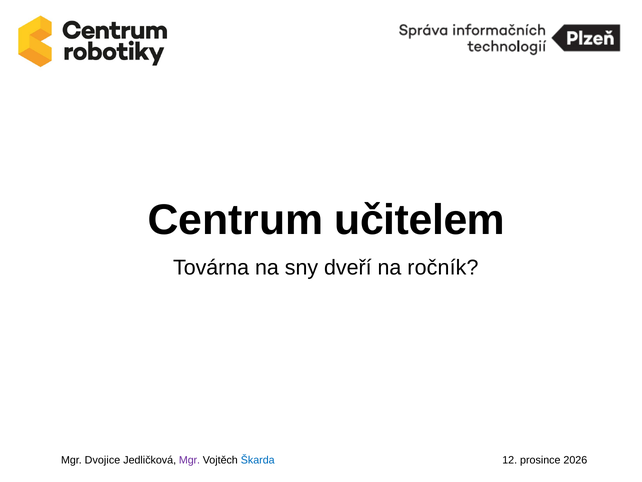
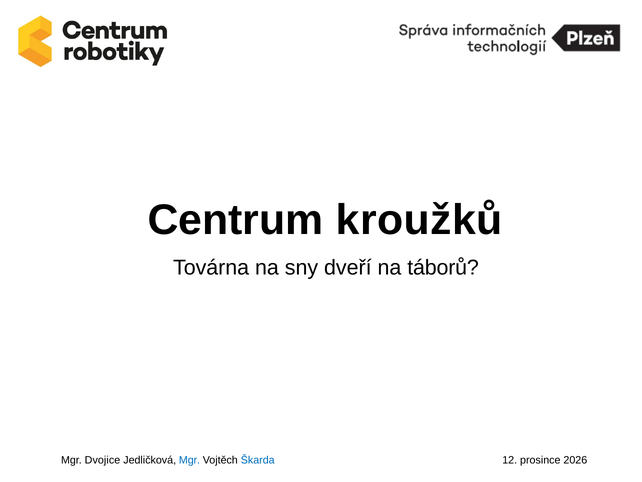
učitelem: učitelem -> kroužků
ročník: ročník -> táborů
Mgr at (189, 460) colour: purple -> blue
